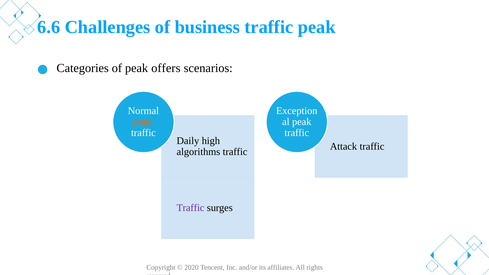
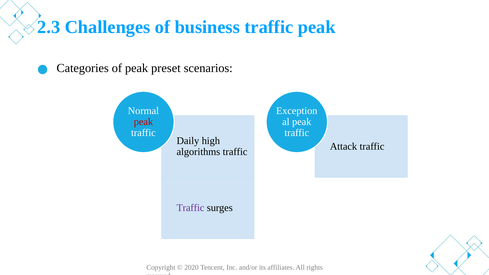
6.6: 6.6 -> 2.3
offers: offers -> preset
peak at (143, 122) colour: orange -> red
